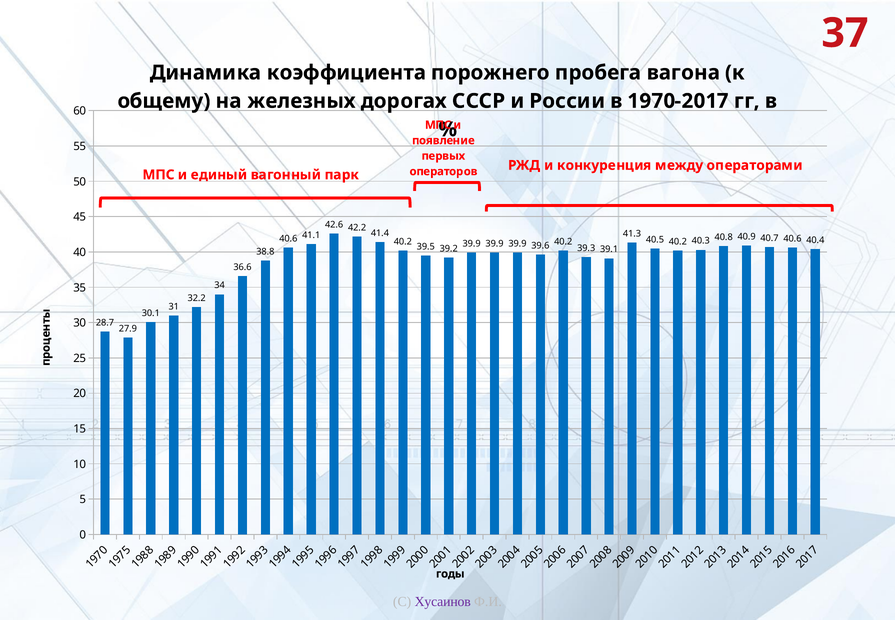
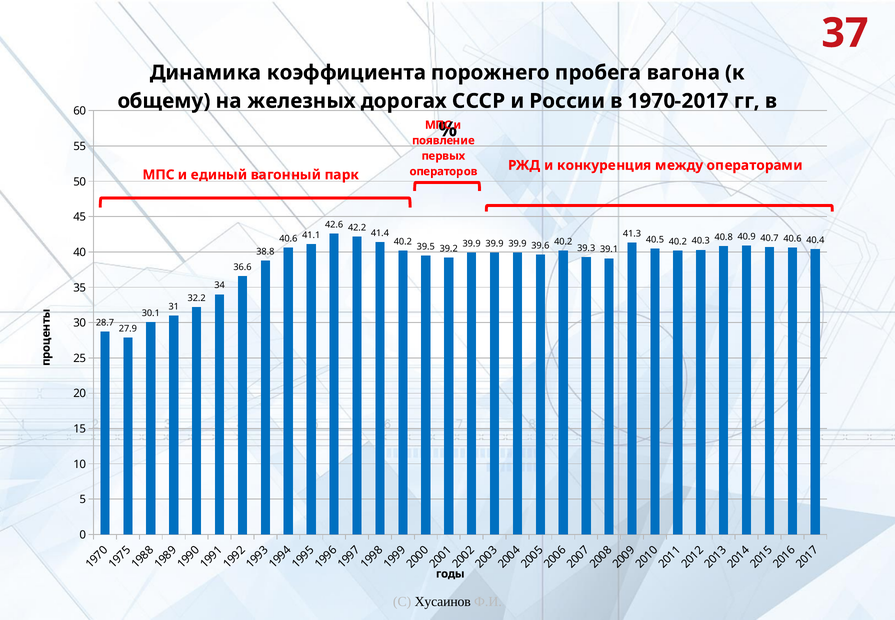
Хусаинов colour: purple -> black
